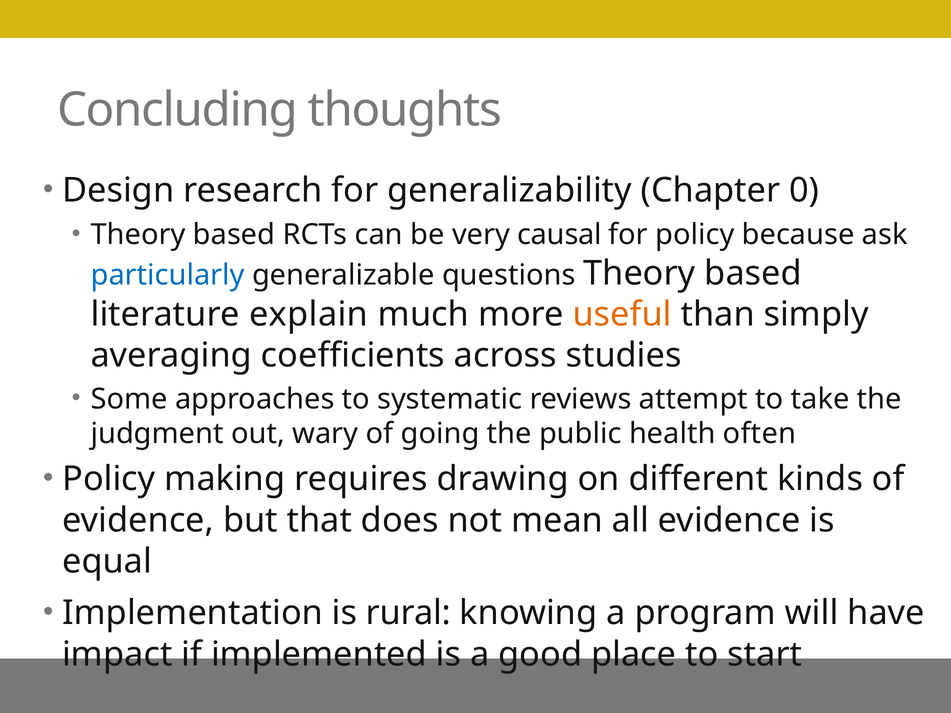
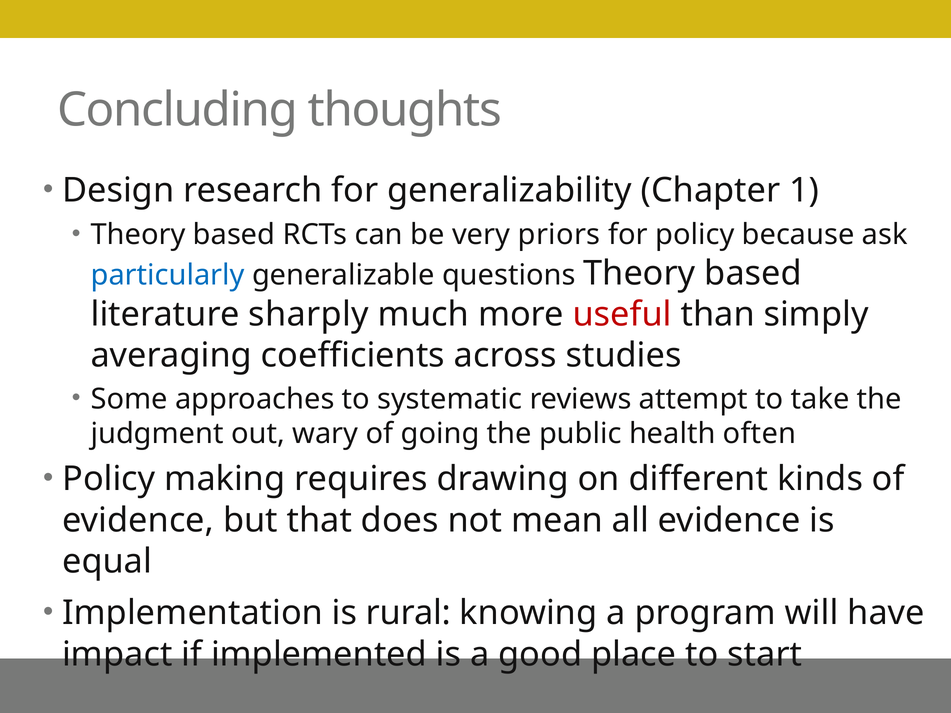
0: 0 -> 1
causal: causal -> priors
explain: explain -> sharply
useful colour: orange -> red
